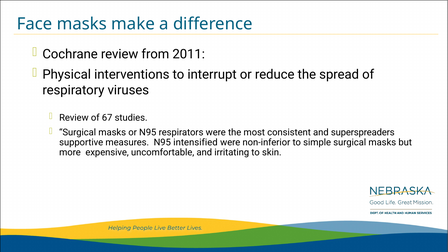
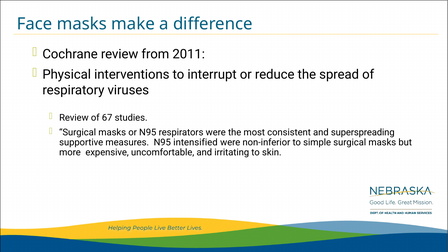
superspreaders: superspreaders -> superspreading
